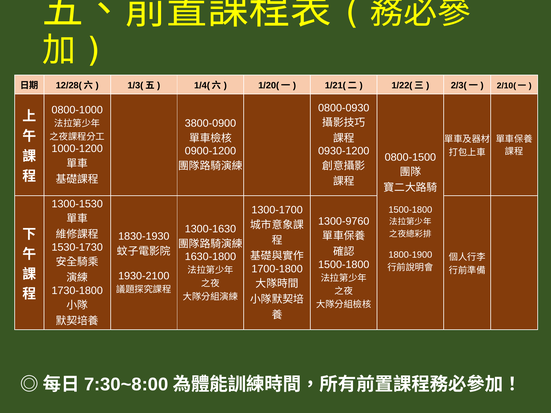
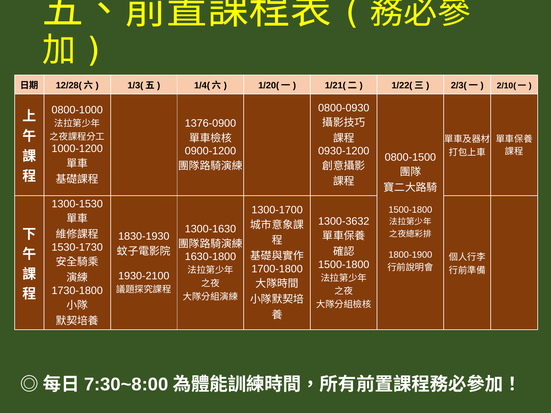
3800-0900: 3800-0900 -> 1376-0900
1300-9760: 1300-9760 -> 1300-3632
